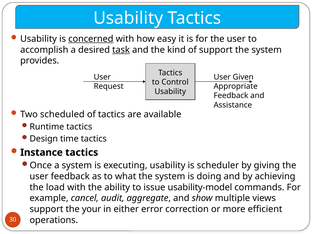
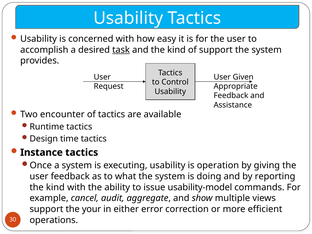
concerned underline: present -> none
scheduled: scheduled -> encounter
scheduler: scheduler -> operation
achieving: achieving -> reporting
load at (55, 187): load -> kind
